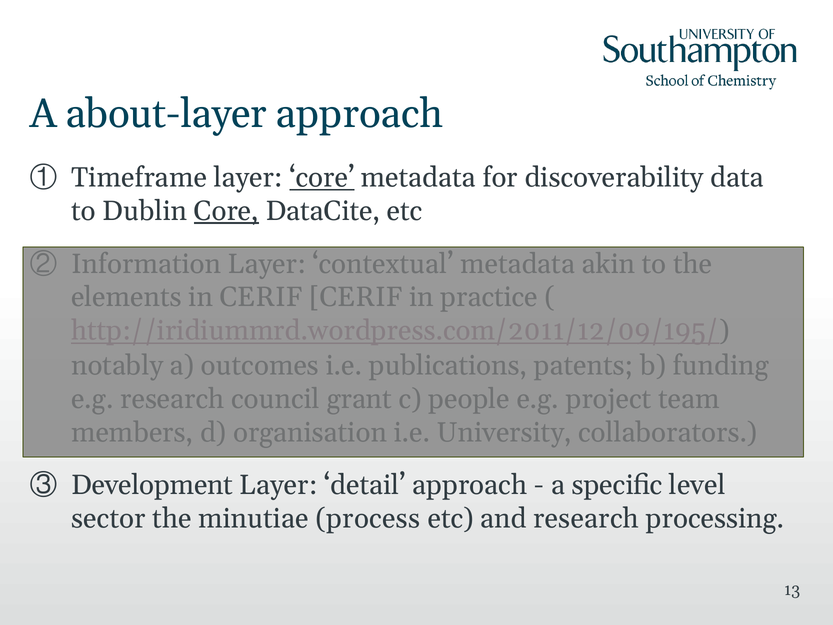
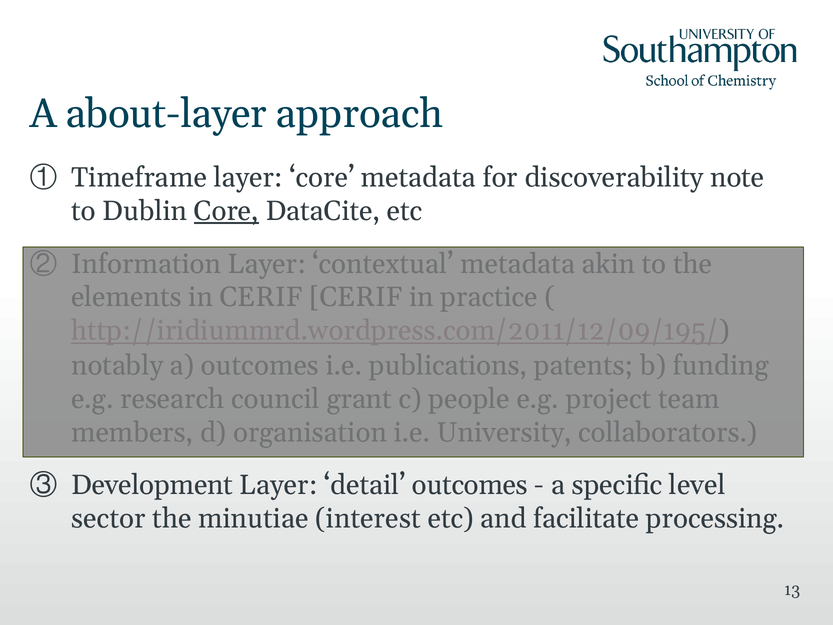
core at (322, 178) underline: present -> none
data: data -> note
detail approach: approach -> outcomes
process: process -> interest
and research: research -> facilitate
